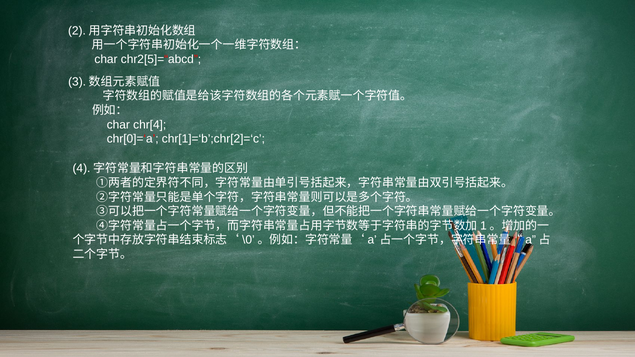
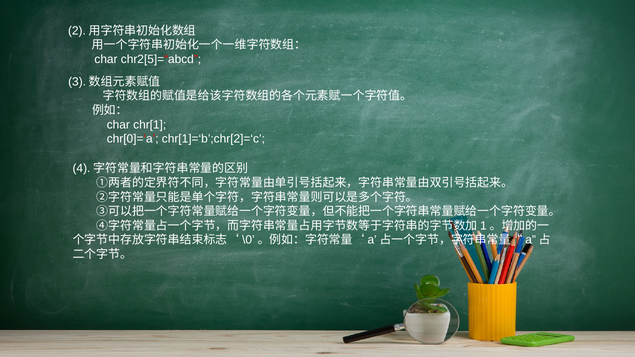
chr[4: chr[4 -> chr[1
